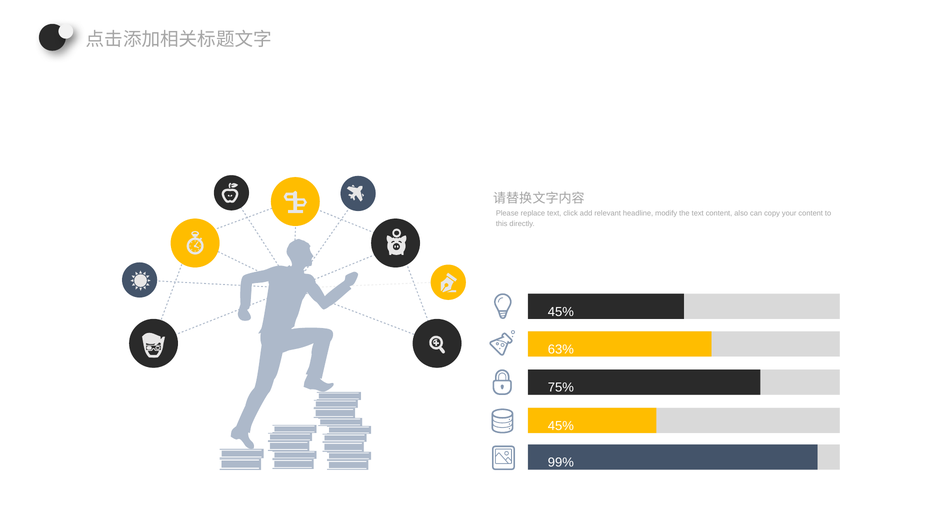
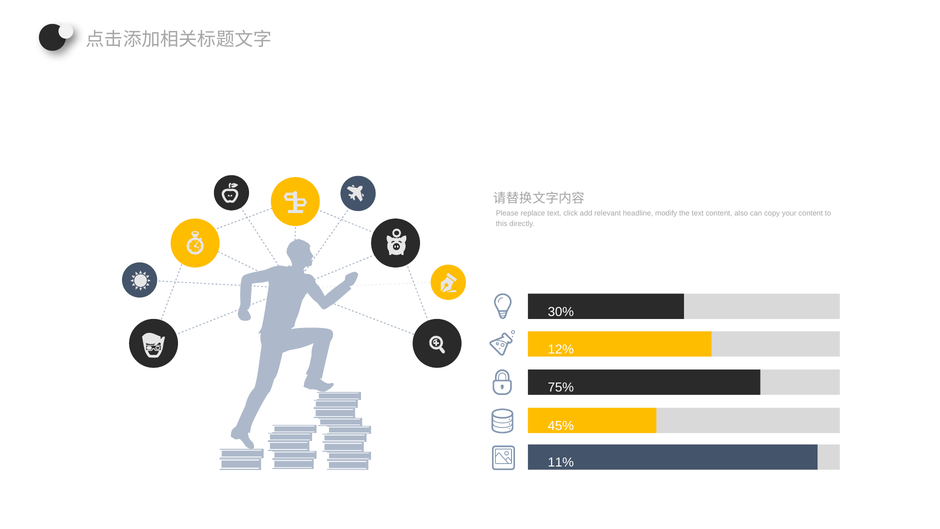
45% at (561, 312): 45% -> 30%
63%: 63% -> 12%
99%: 99% -> 11%
